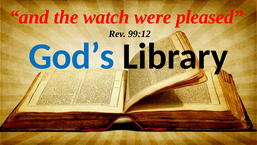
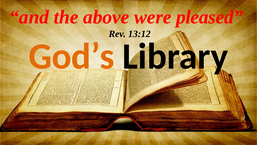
watch: watch -> above
99:12: 99:12 -> 13:12
God’s colour: blue -> orange
